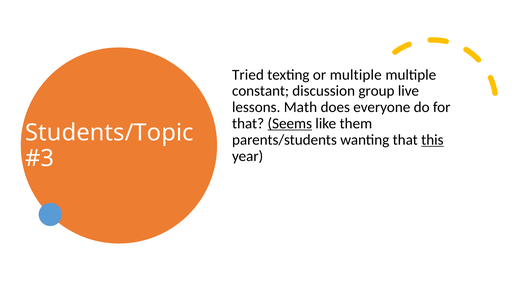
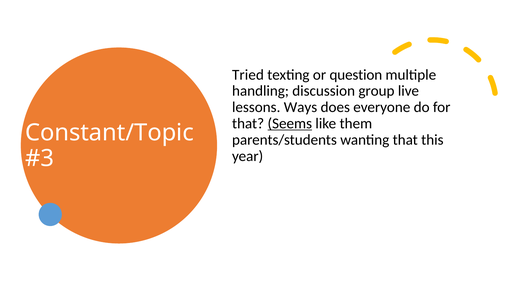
or multiple: multiple -> question
constant: constant -> handling
Math: Math -> Ways
Students/Topic: Students/Topic -> Constant/Topic
this underline: present -> none
